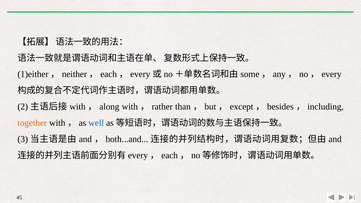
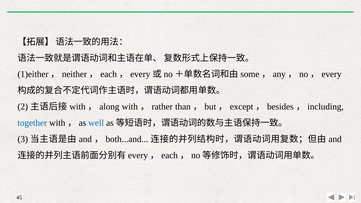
together colour: orange -> blue
